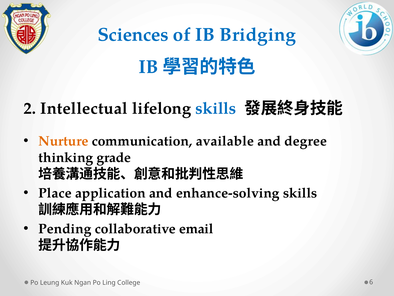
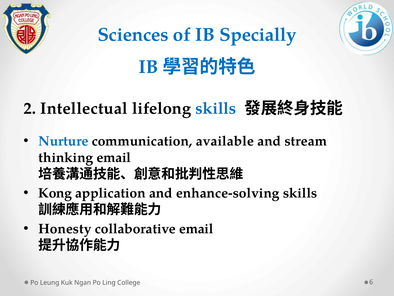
Bridging: Bridging -> Specially
Nurture colour: orange -> blue
degree: degree -> stream
thinking grade: grade -> email
Place: Place -> Kong
Pending: Pending -> Honesty
